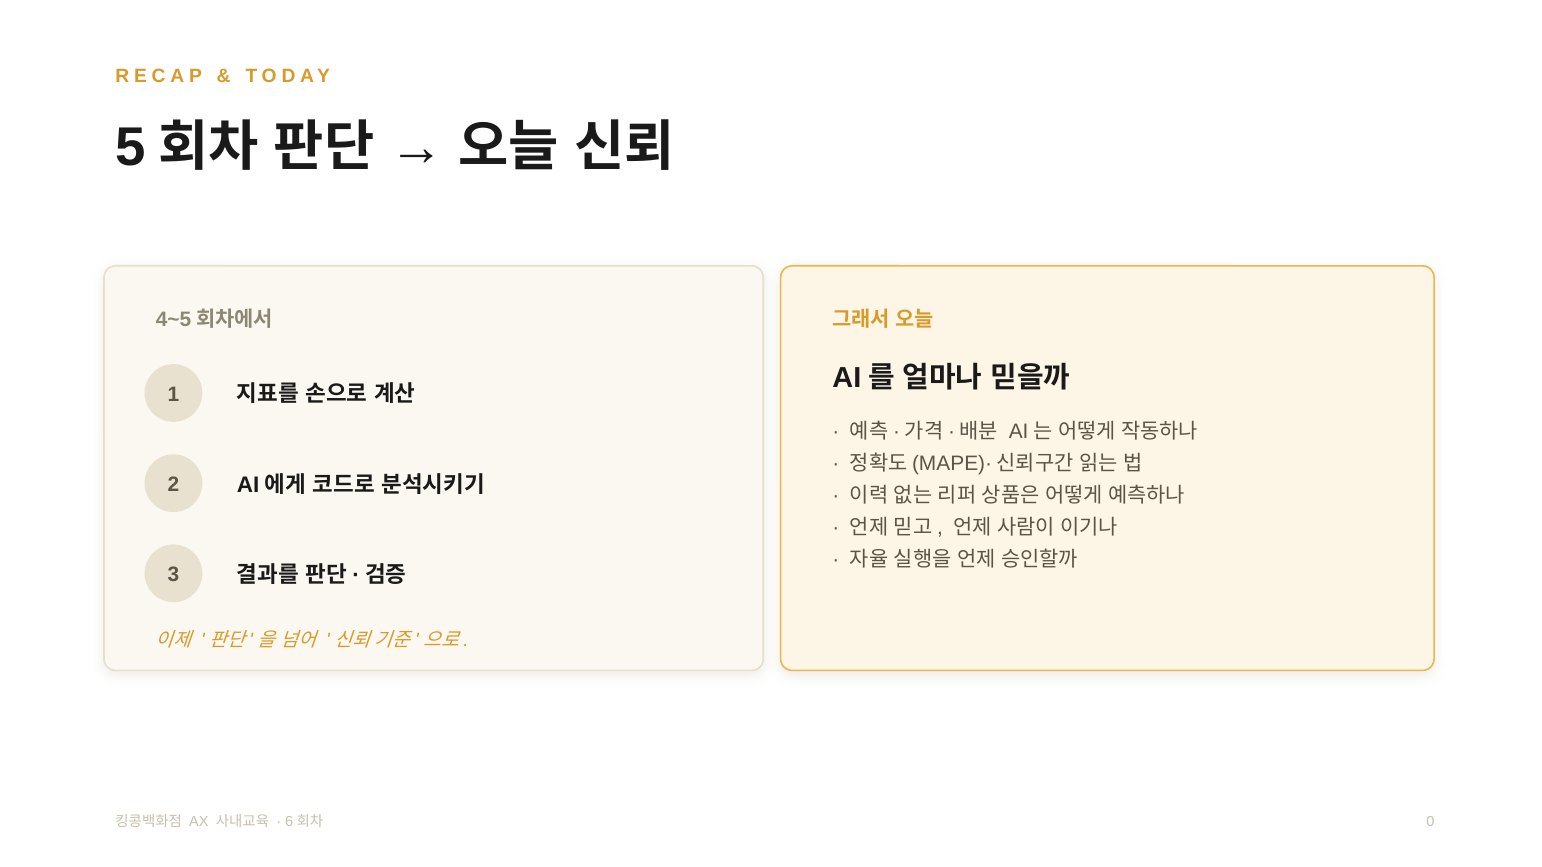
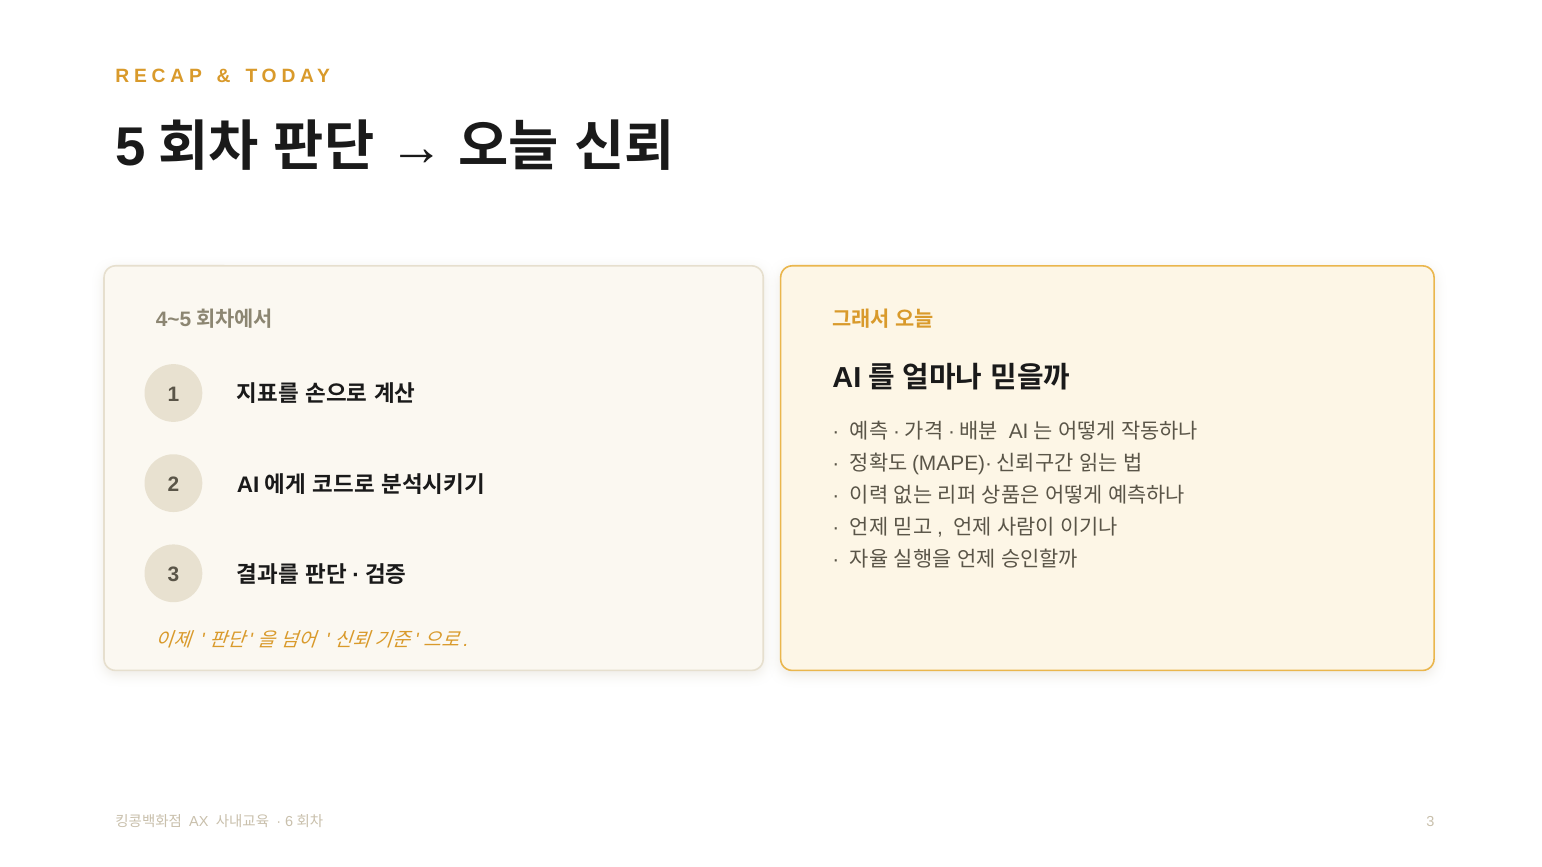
0 at (1430, 822): 0 -> 3
